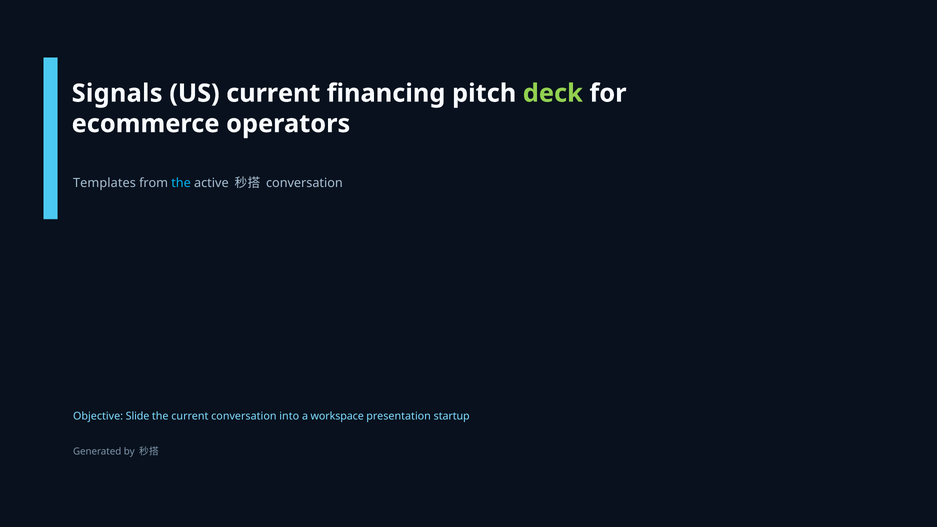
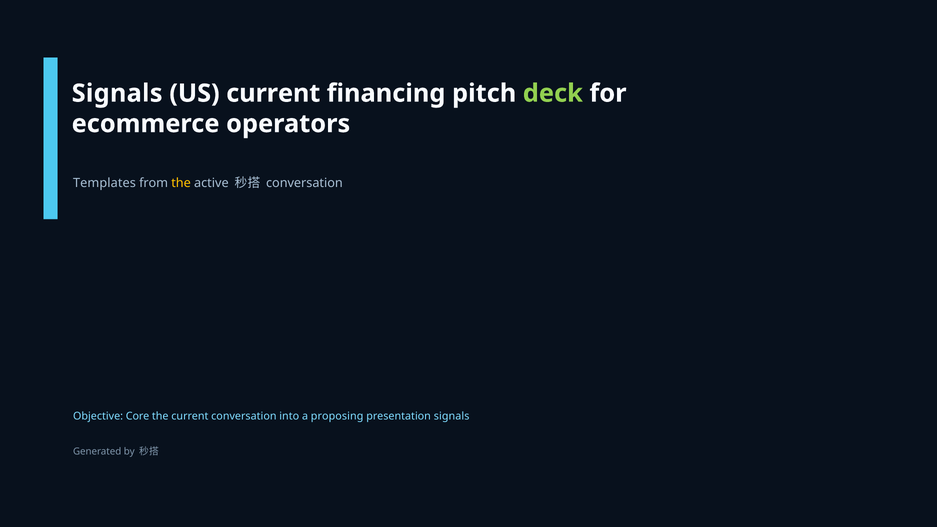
the at (181, 183) colour: light blue -> yellow
Slide: Slide -> Core
workspace: workspace -> proposing
presentation startup: startup -> signals
